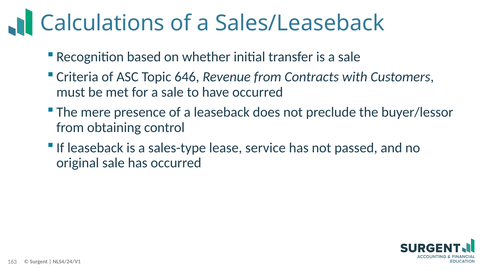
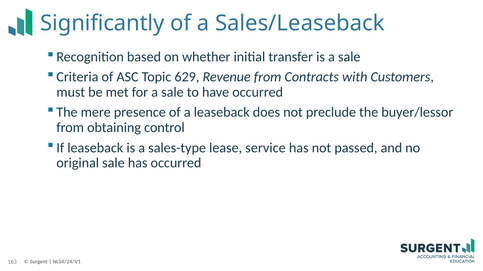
Calculations: Calculations -> Significantly
646: 646 -> 629
